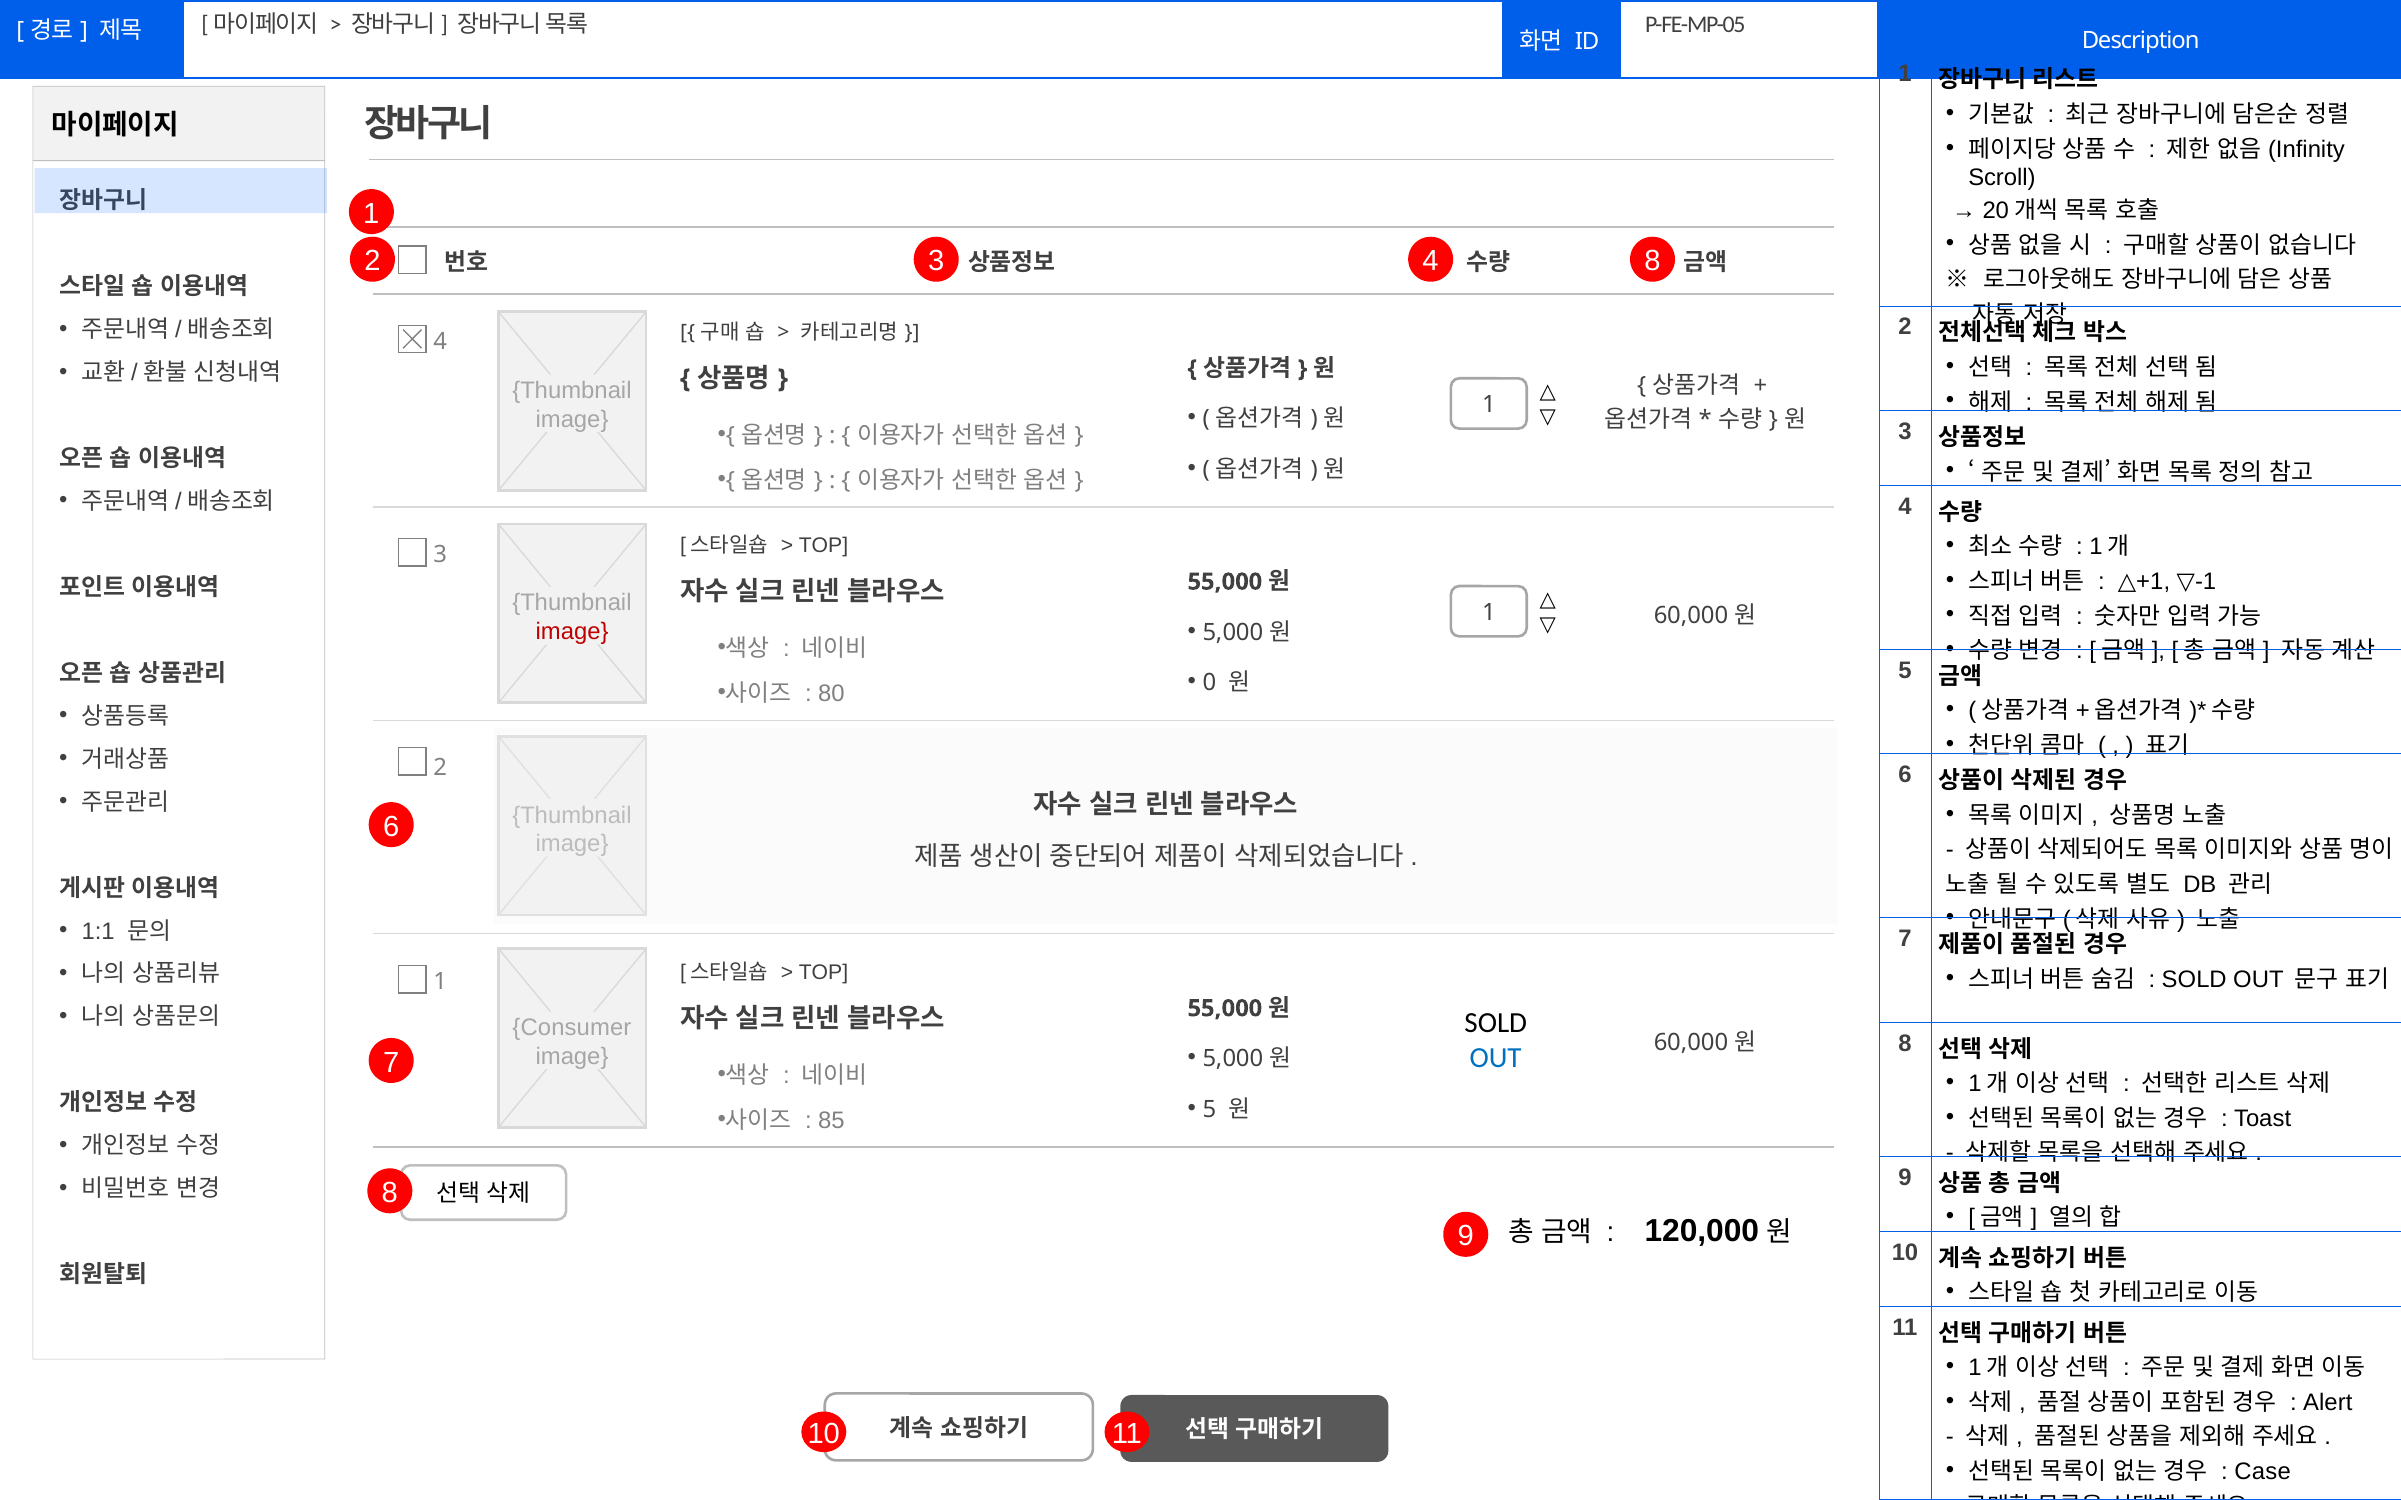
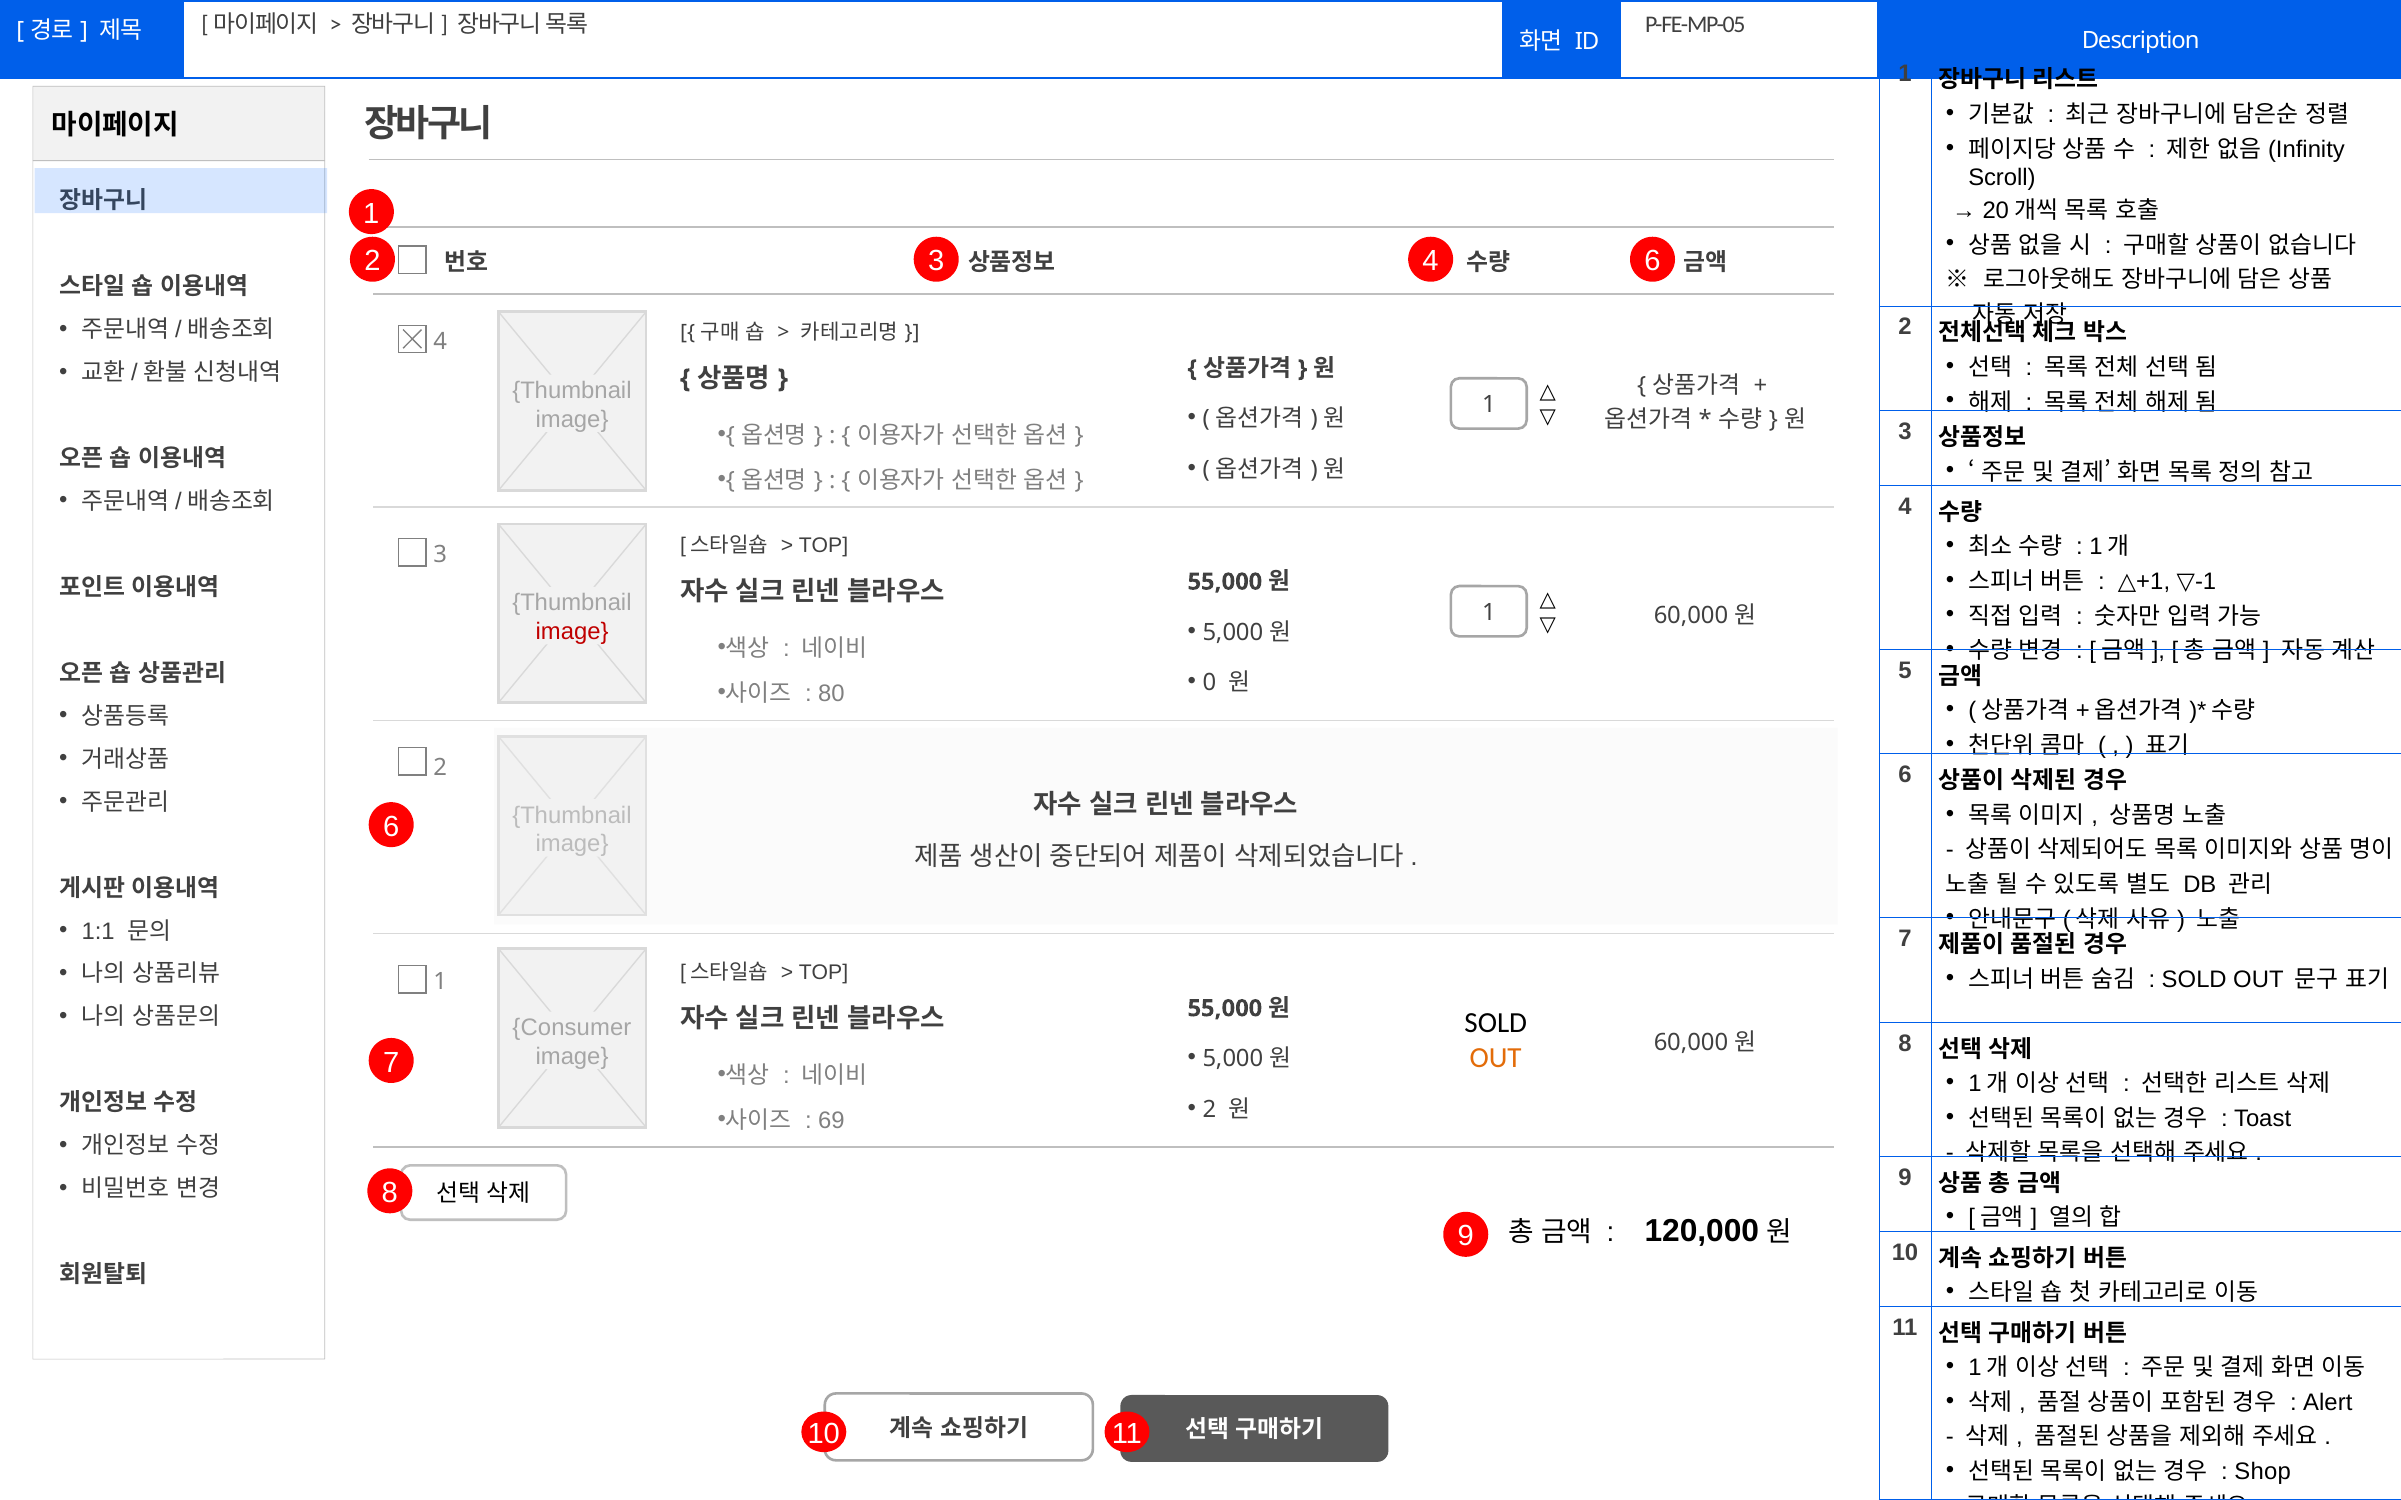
4 8: 8 -> 6
OUT at (1496, 1058) colour: blue -> orange
5 at (1209, 1110): 5 -> 2
85: 85 -> 69
Case: Case -> Shop
